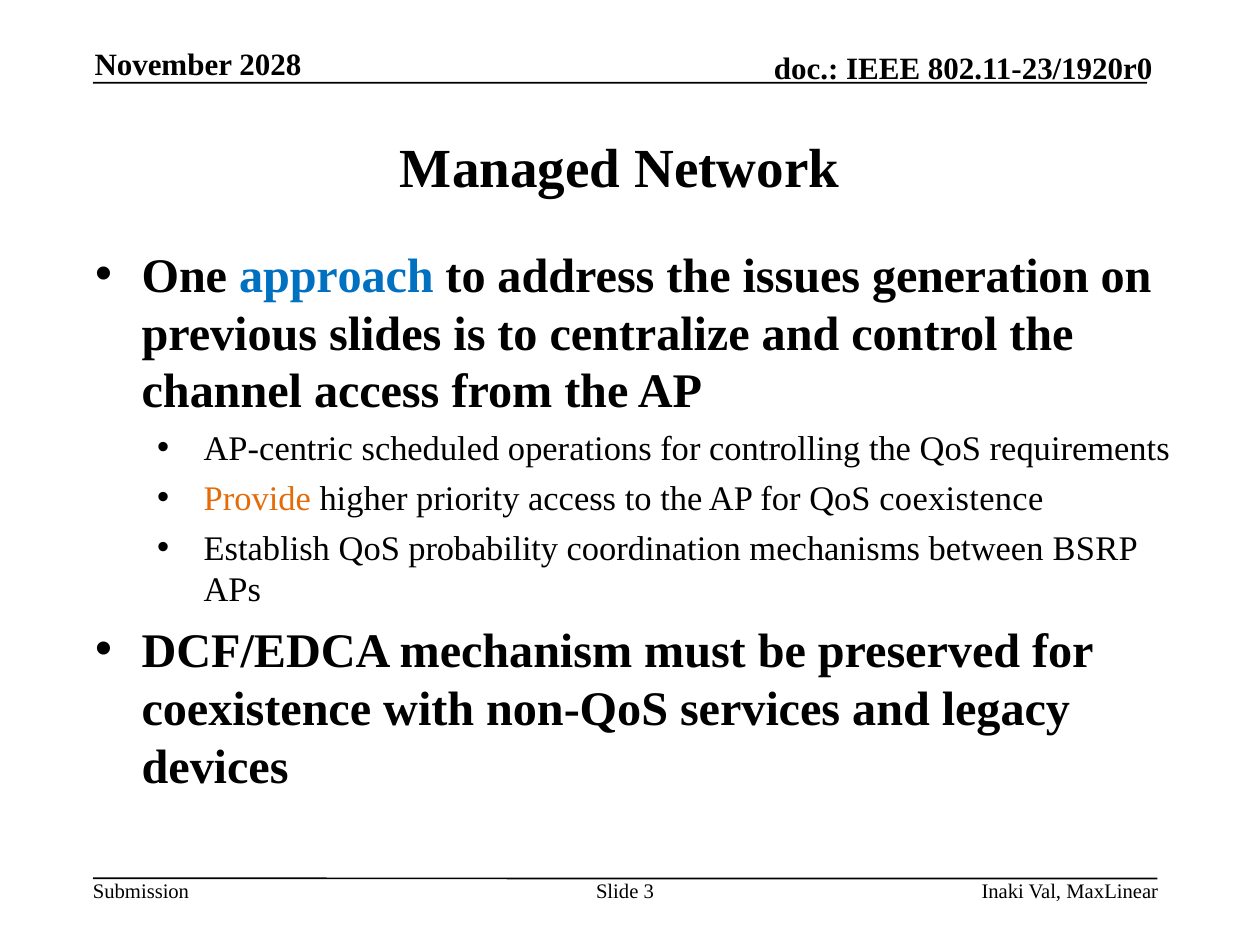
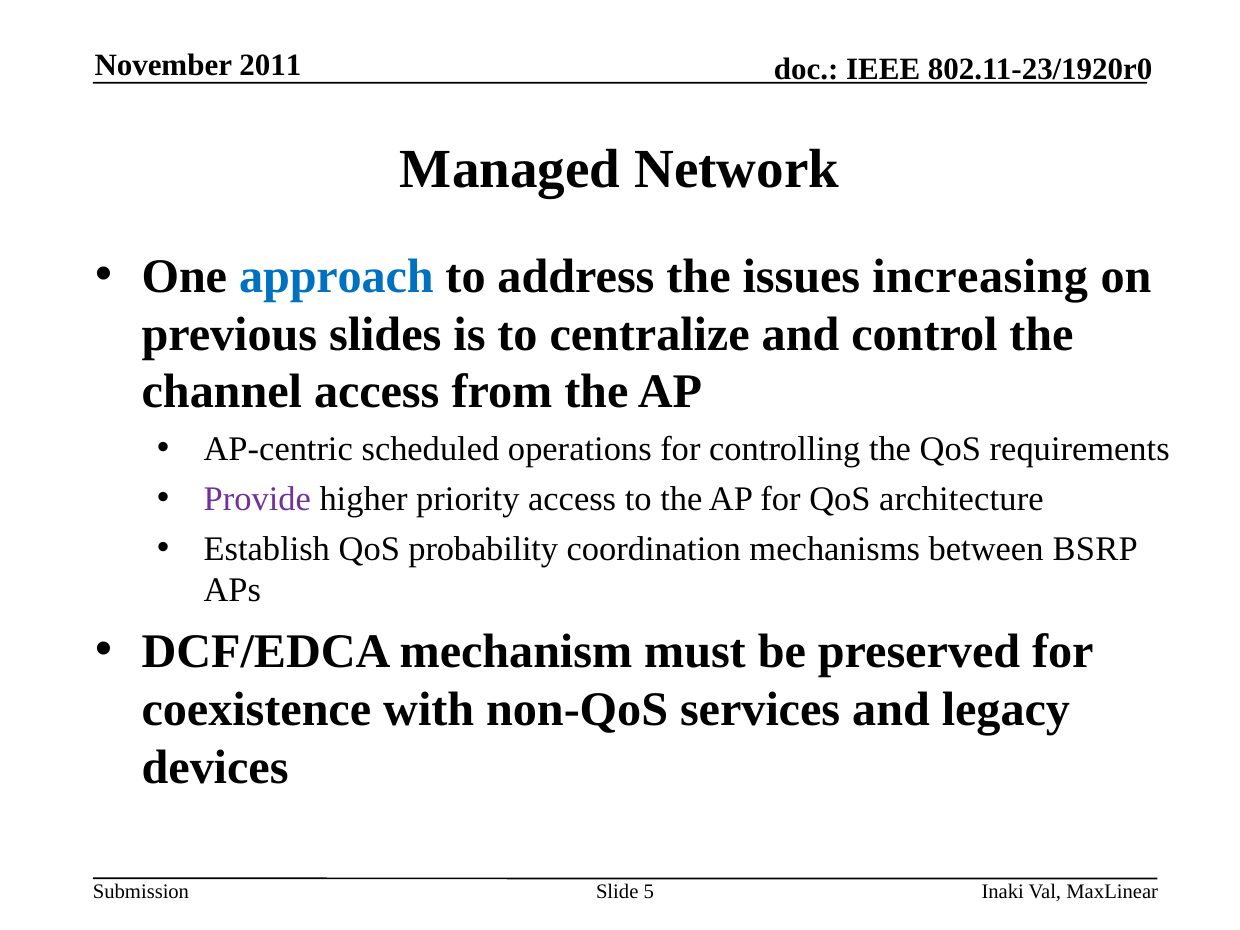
2028: 2028 -> 2011
generation: generation -> increasing
Provide colour: orange -> purple
QoS coexistence: coexistence -> architecture
3: 3 -> 5
